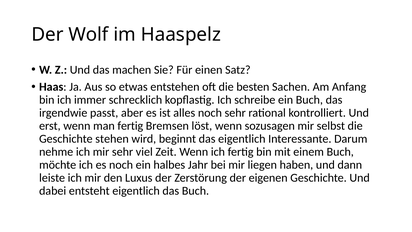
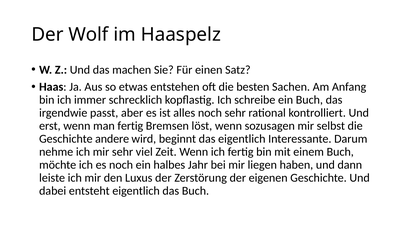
stehen: stehen -> andere
